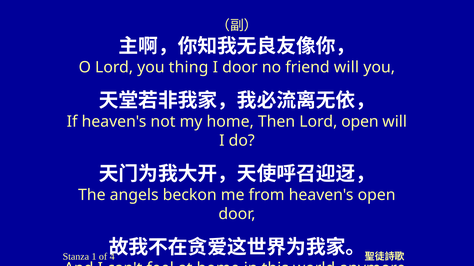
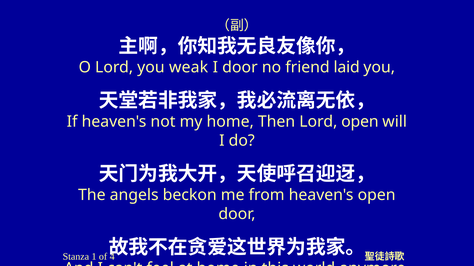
thing: thing -> weak
friend will: will -> laid
